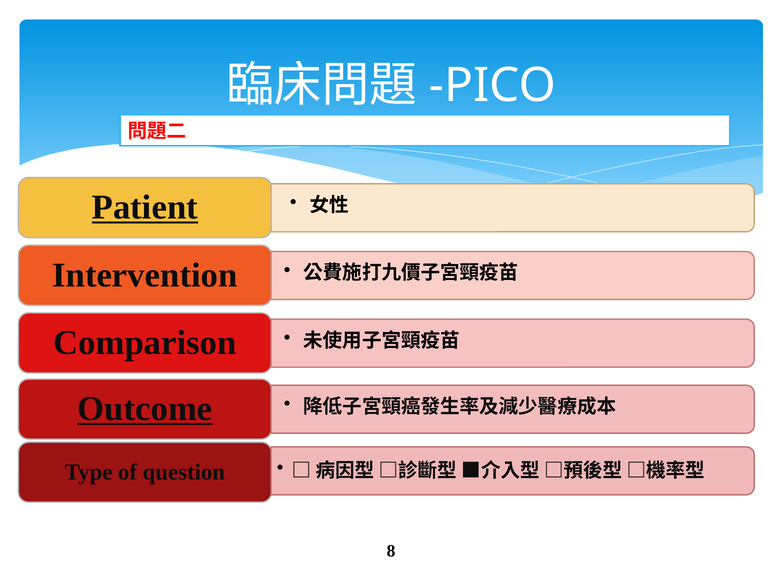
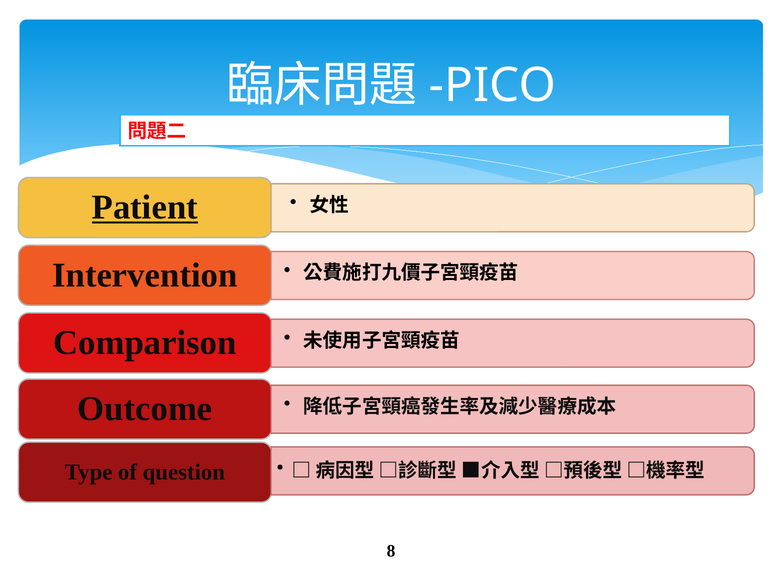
Outcome underline: present -> none
